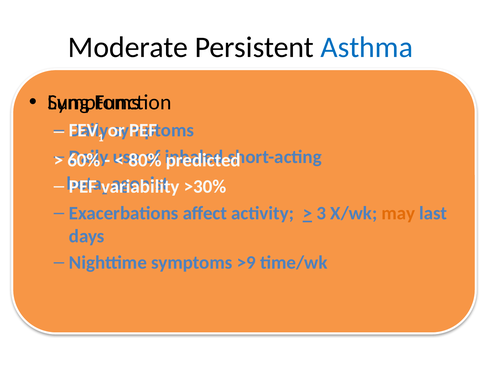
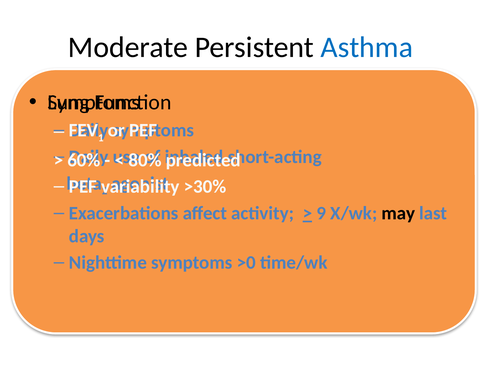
3: 3 -> 9
may colour: orange -> black
>9: >9 -> >0
